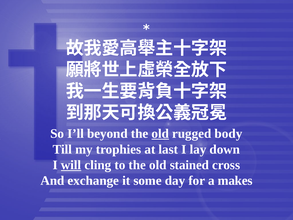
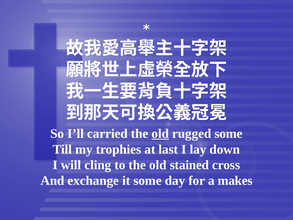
beyond: beyond -> carried
rugged body: body -> some
will underline: present -> none
